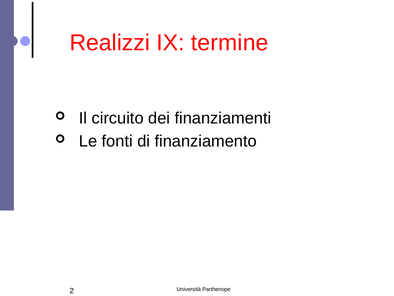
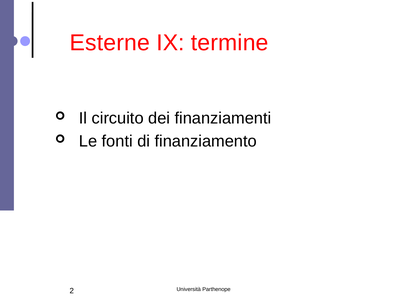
Realizzi: Realizzi -> Esterne
